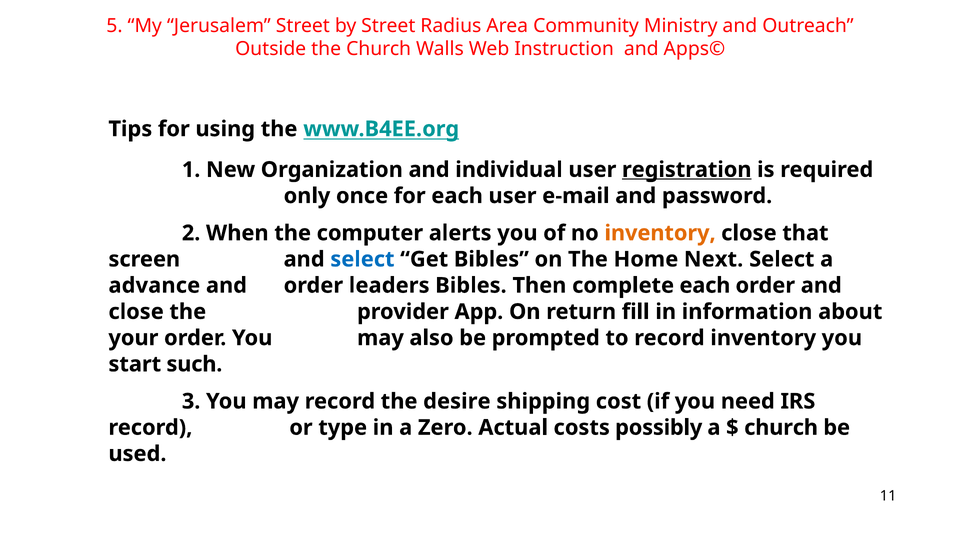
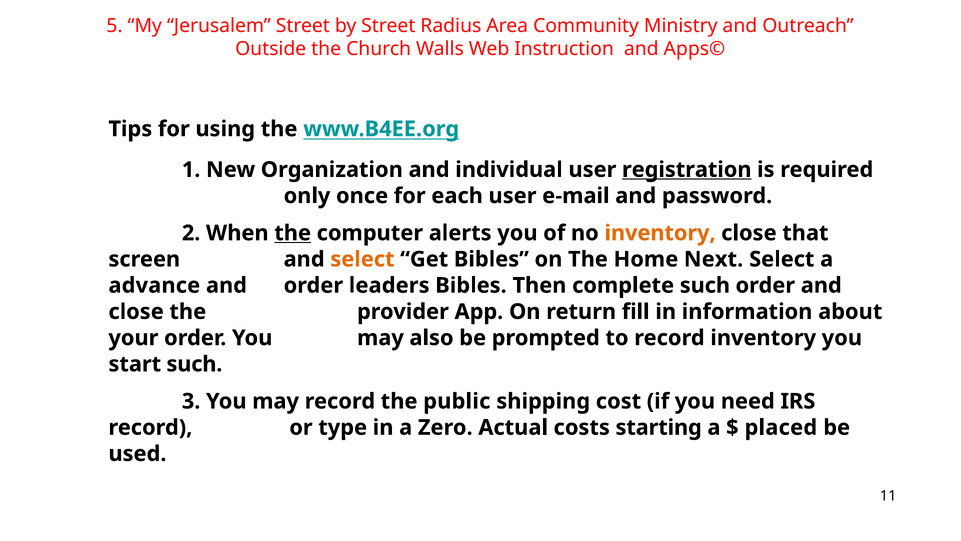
the at (293, 233) underline: none -> present
select at (362, 259) colour: blue -> orange
complete each: each -> such
desire: desire -> public
possibly: possibly -> starting
church at (781, 427): church -> placed
